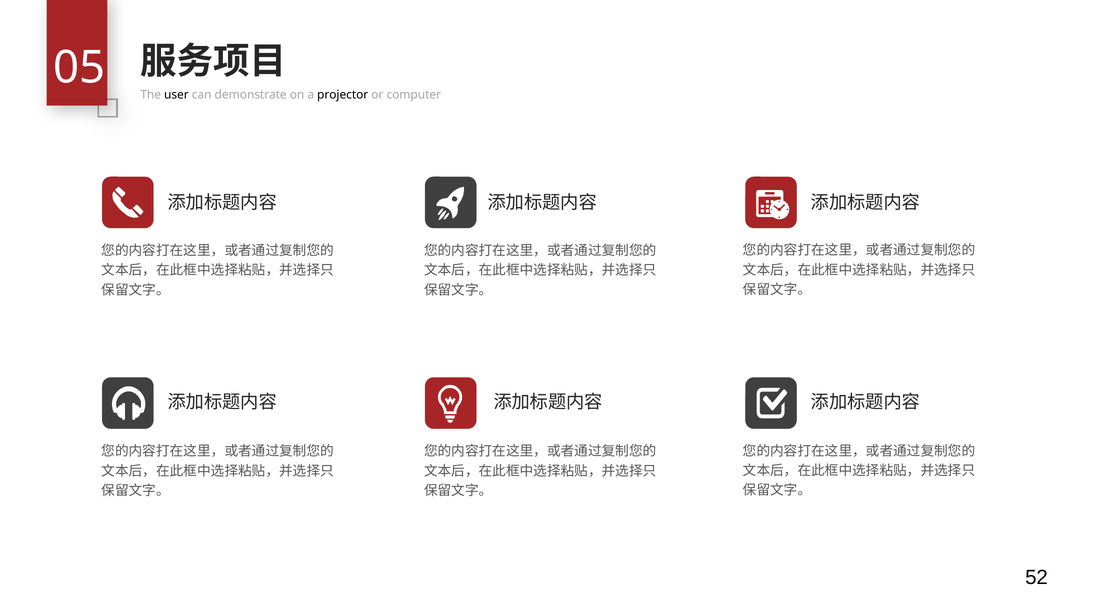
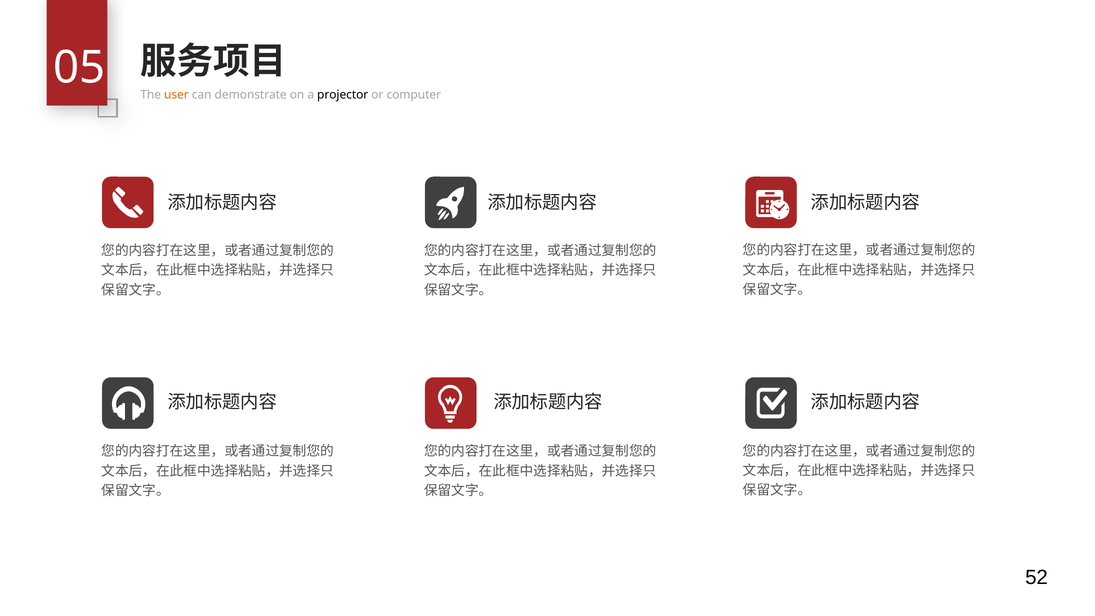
user colour: black -> orange
